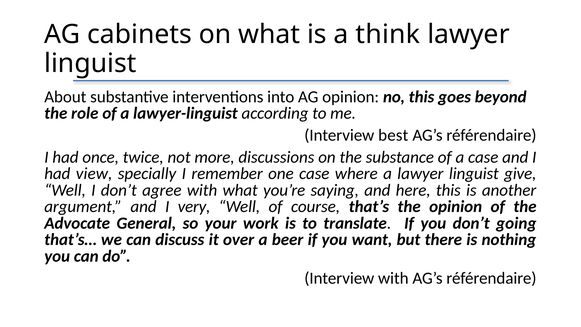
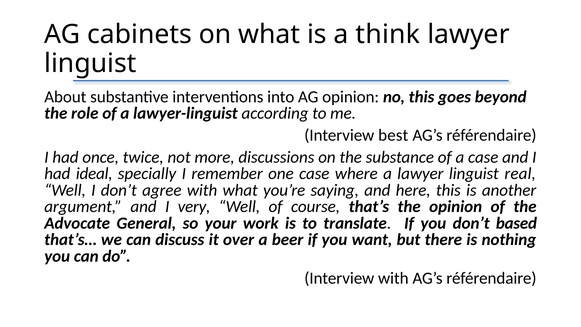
view: view -> ideal
give: give -> real
going: going -> based
